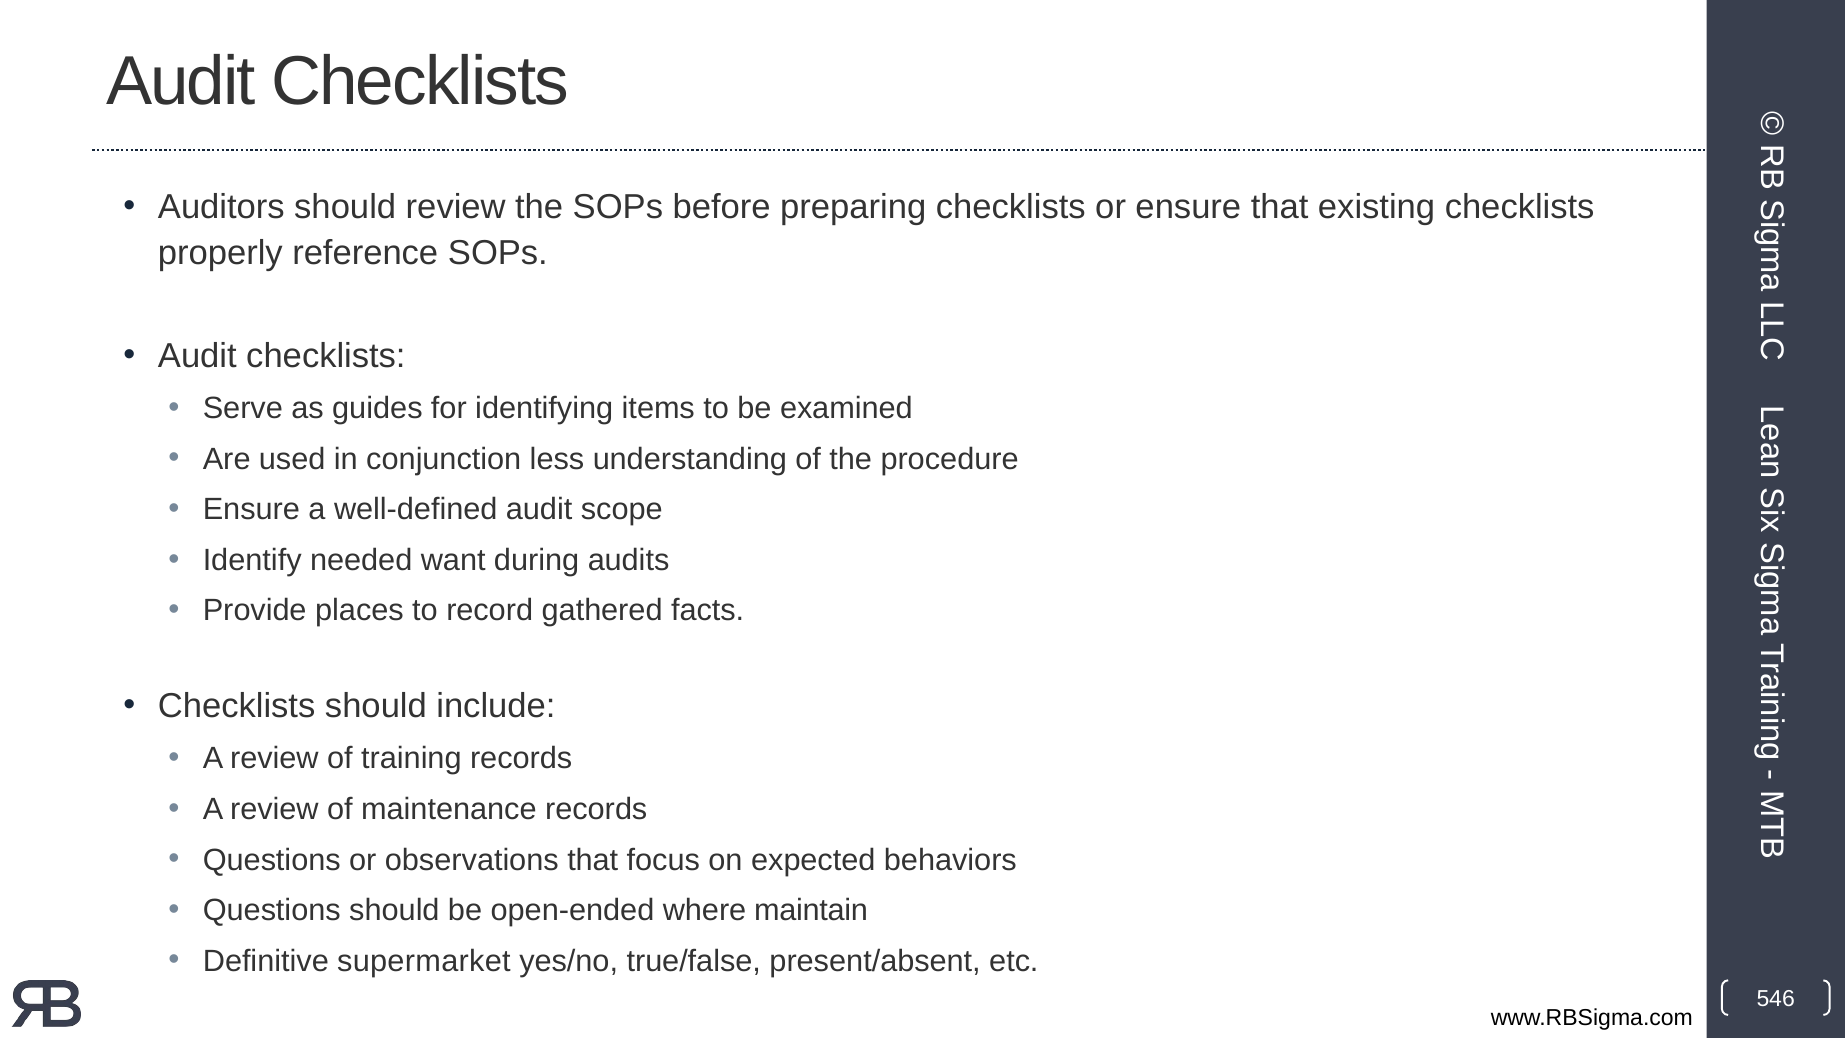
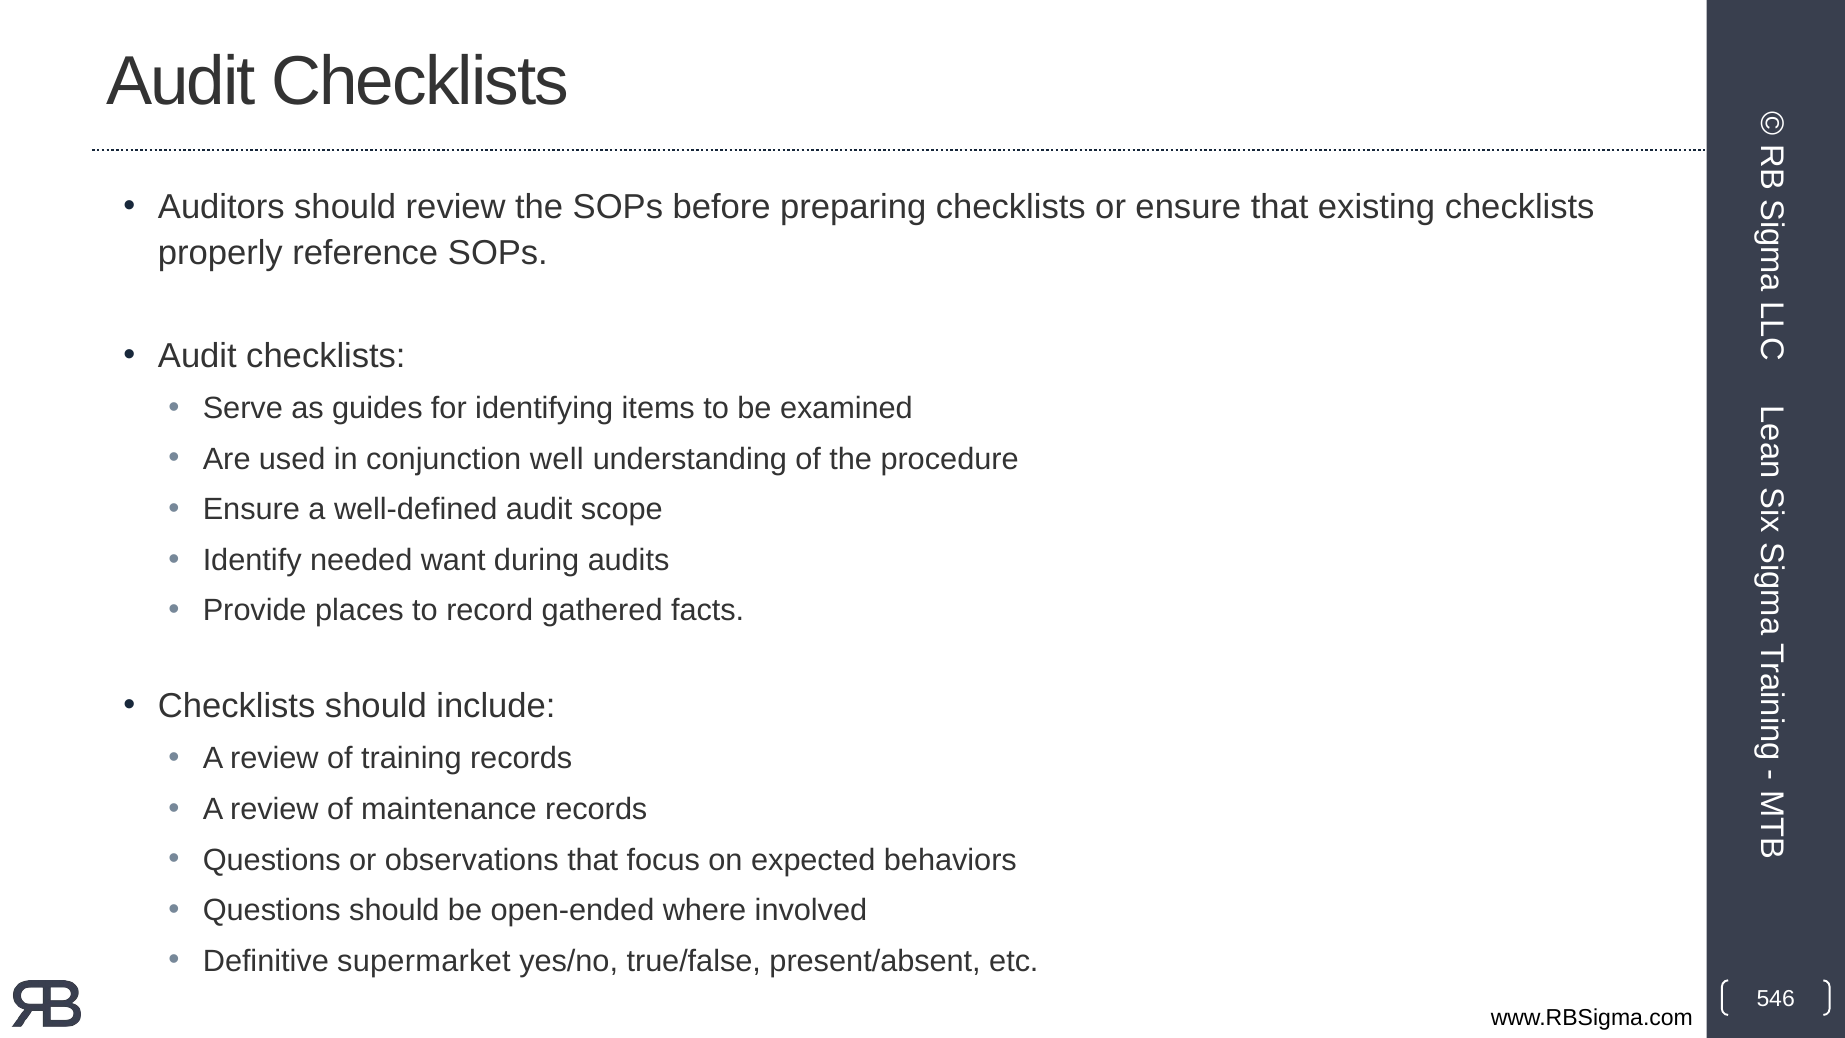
less: less -> well
maintain: maintain -> involved
